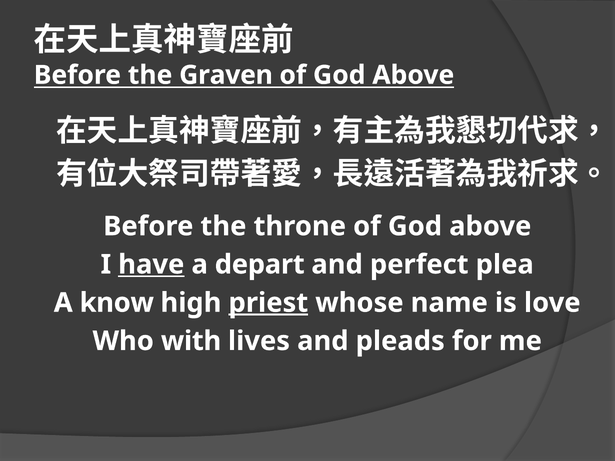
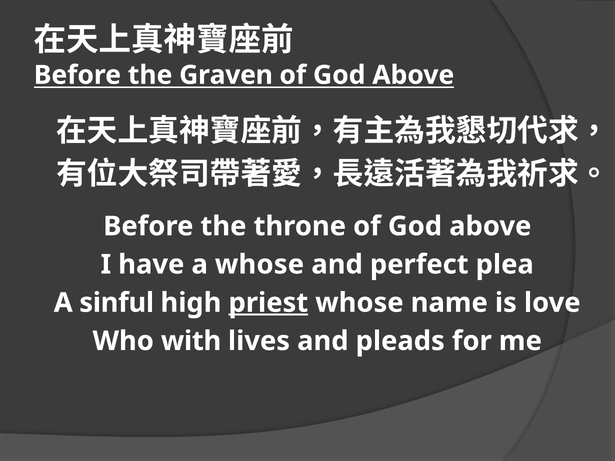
have underline: present -> none
a depart: depart -> whose
know: know -> sinful
